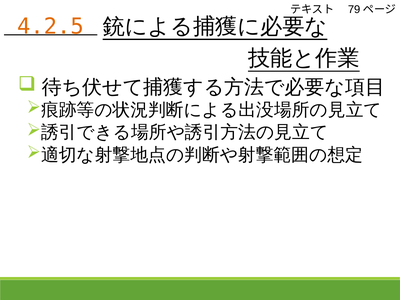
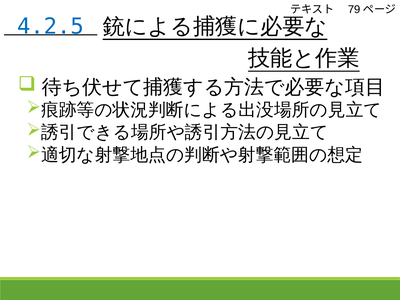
4.2.5 colour: orange -> blue
